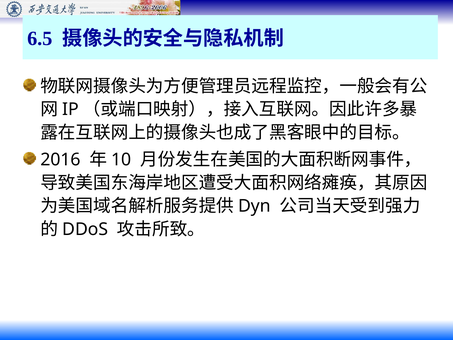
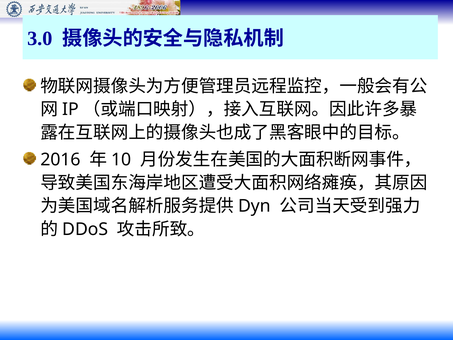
6.5: 6.5 -> 3.0
